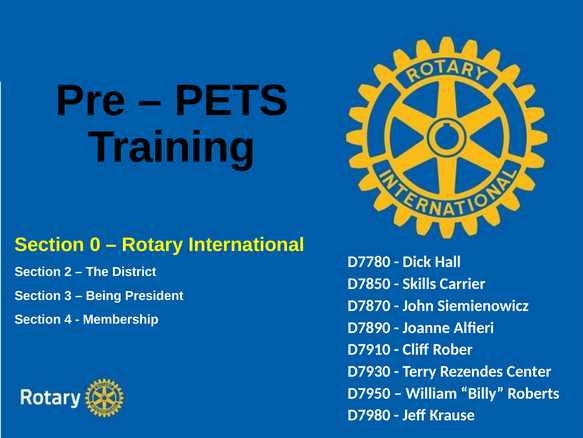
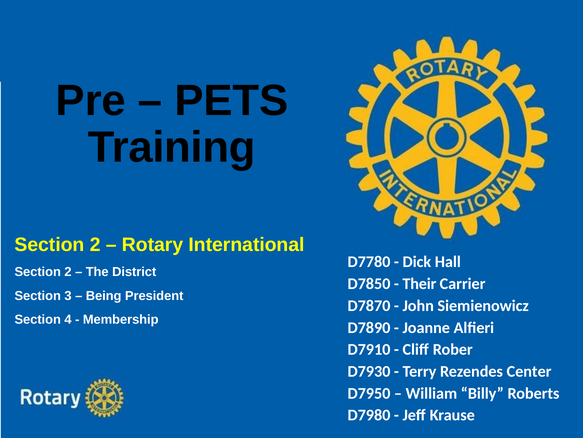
0 at (95, 244): 0 -> 2
Skills: Skills -> Their
